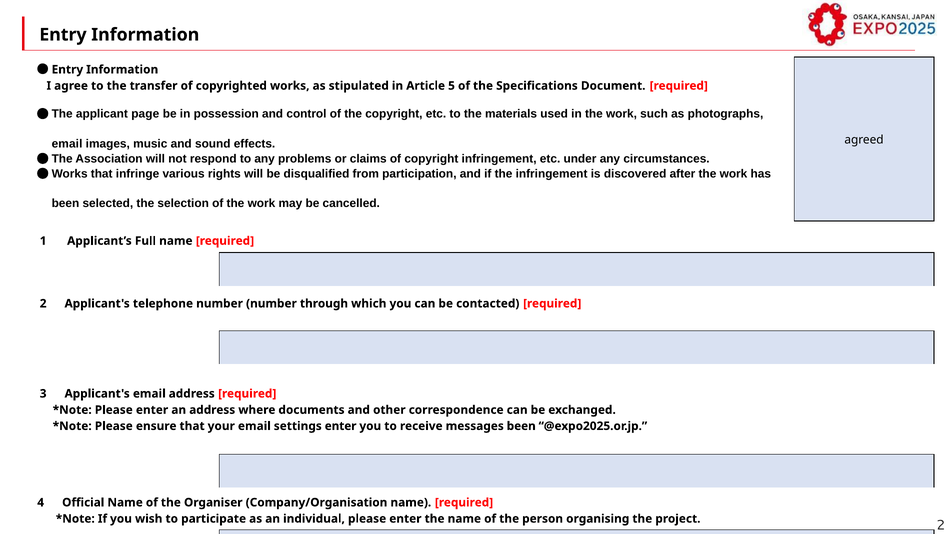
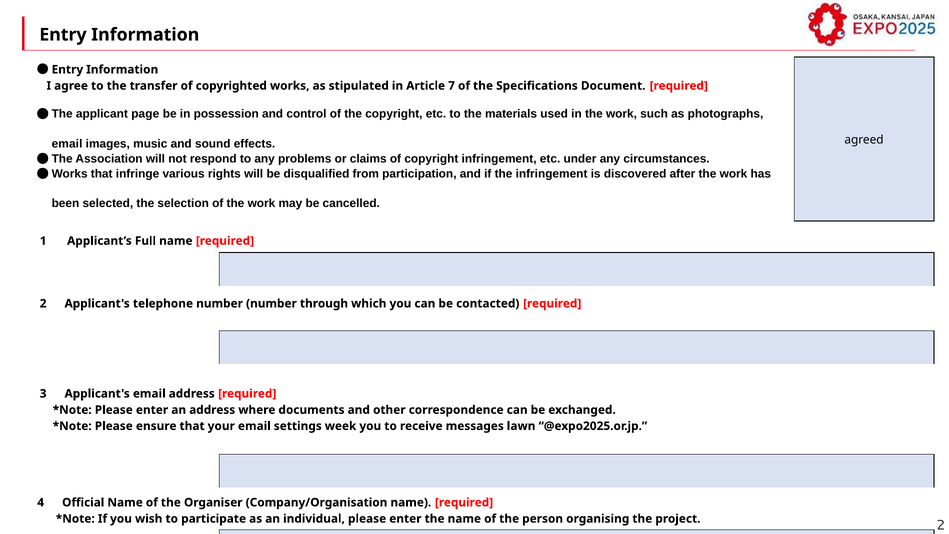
5: 5 -> 7
settings enter: enter -> week
messages been: been -> lawn
